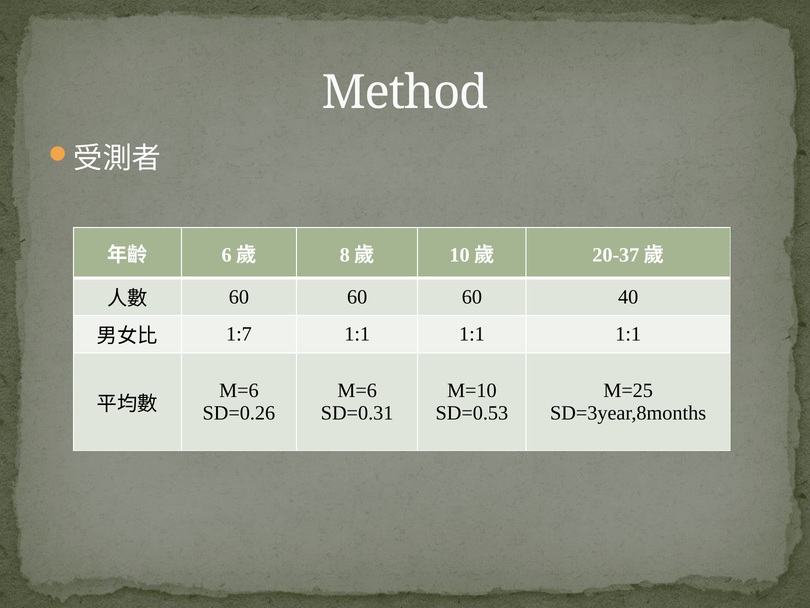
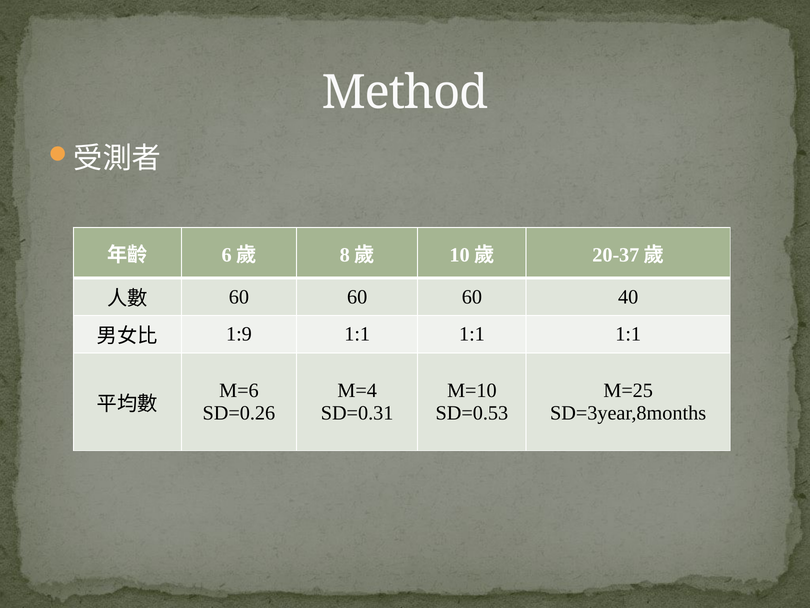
1:7: 1:7 -> 1:9
M=6 at (357, 390): M=6 -> M=4
